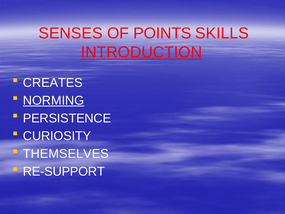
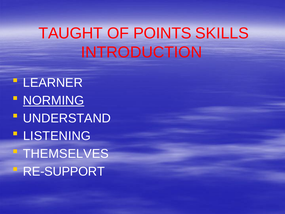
SENSES: SENSES -> TAUGHT
INTRODUCTION underline: present -> none
CREATES: CREATES -> LEARNER
PERSISTENCE: PERSISTENCE -> UNDERSTAND
CURIOSITY: CURIOSITY -> LISTENING
